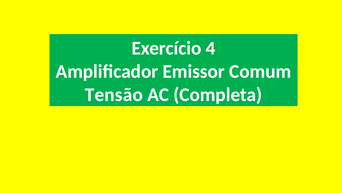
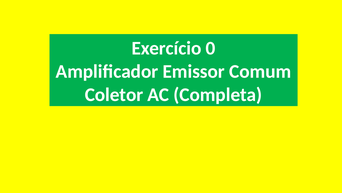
4: 4 -> 0
Tensão: Tensão -> Coletor
